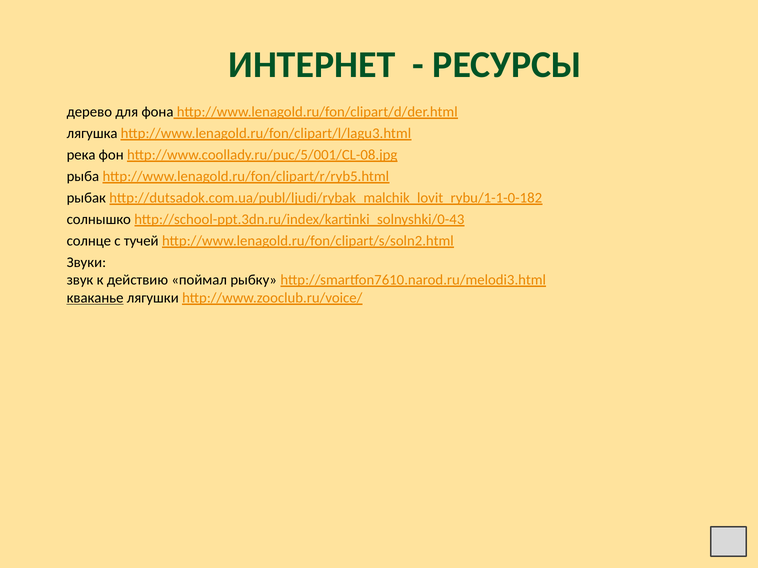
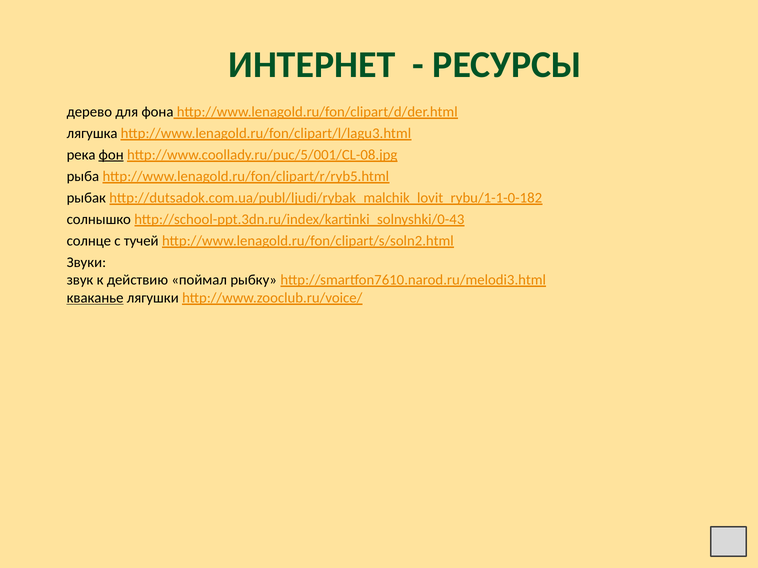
фон underline: none -> present
